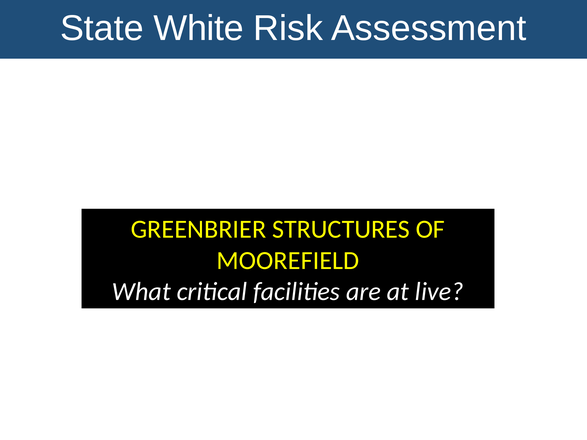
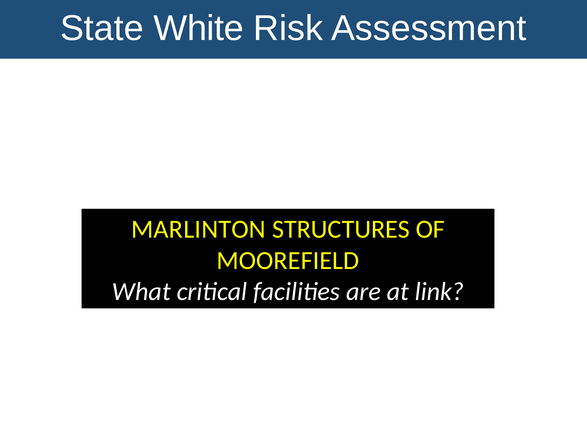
GREENBRIER: GREENBRIER -> MARLINTON
live: live -> link
